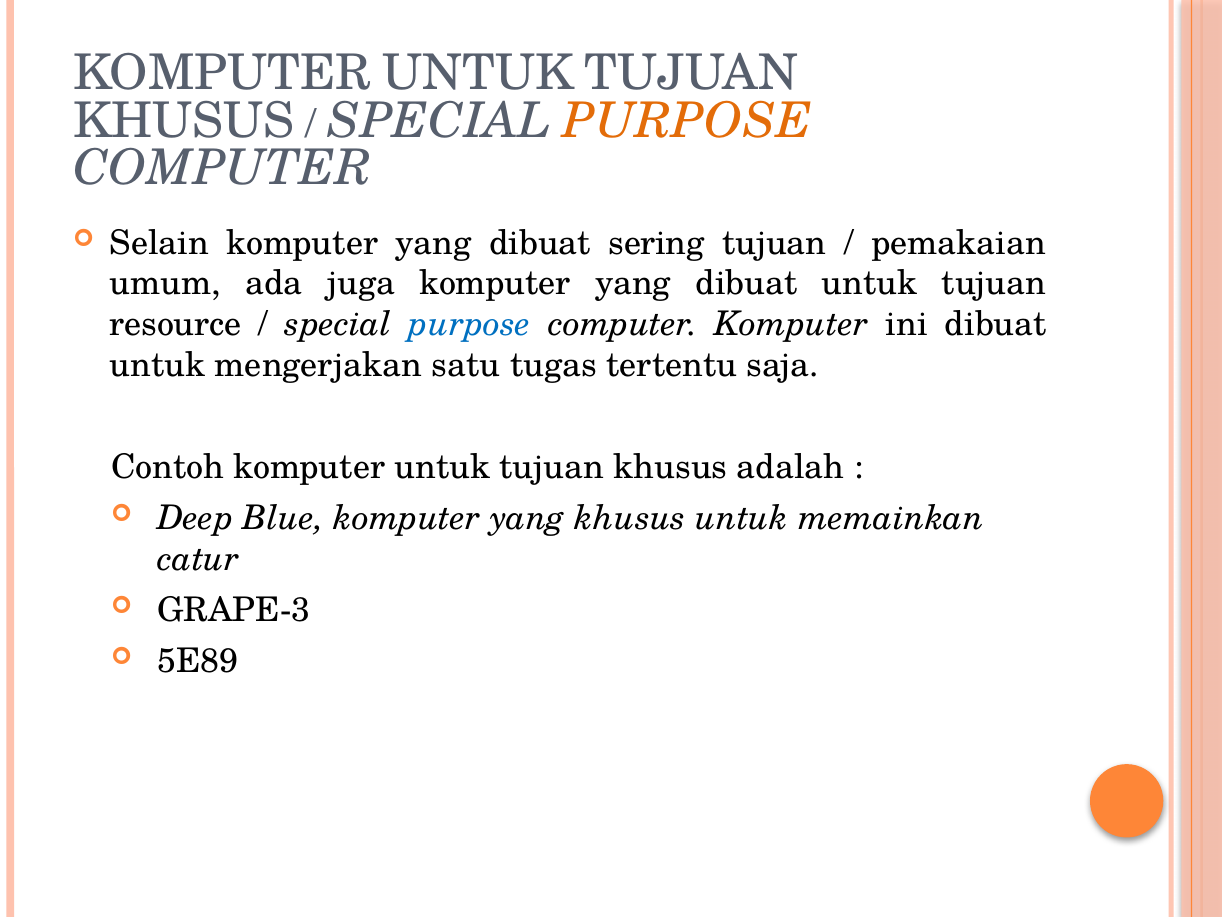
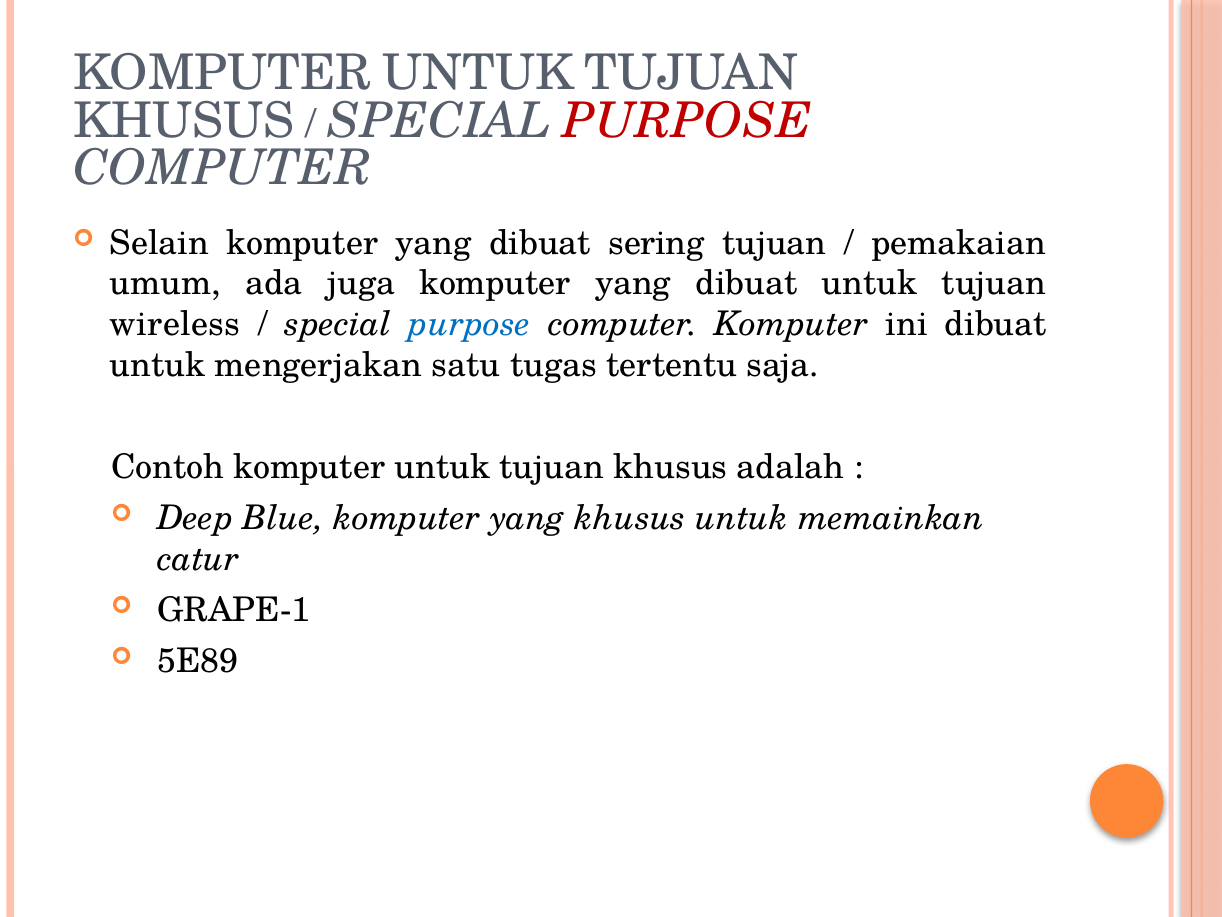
PURPOSE at (687, 121) colour: orange -> red
resource: resource -> wireless
GRAPE-3: GRAPE-3 -> GRAPE-1
